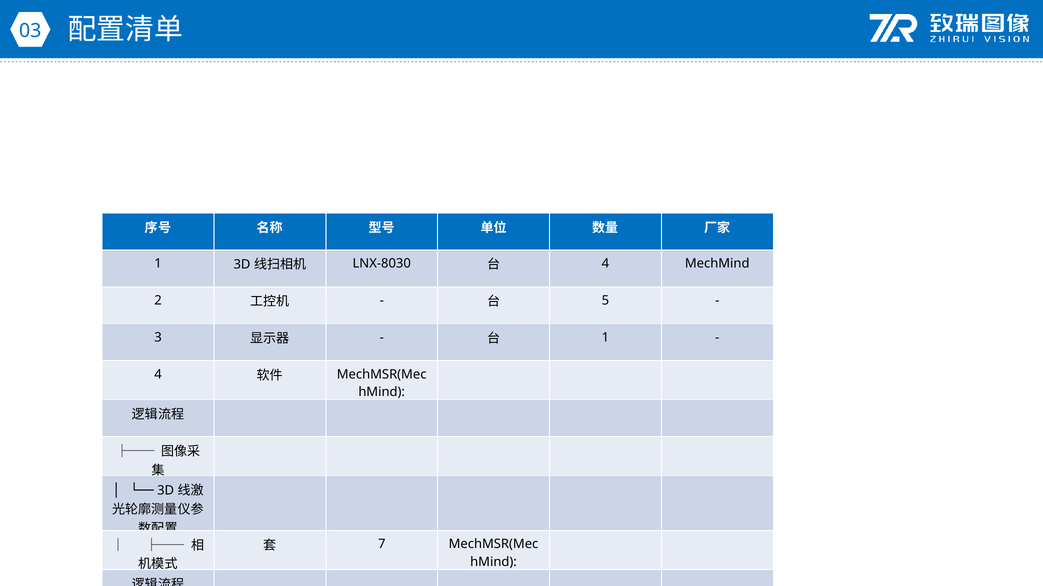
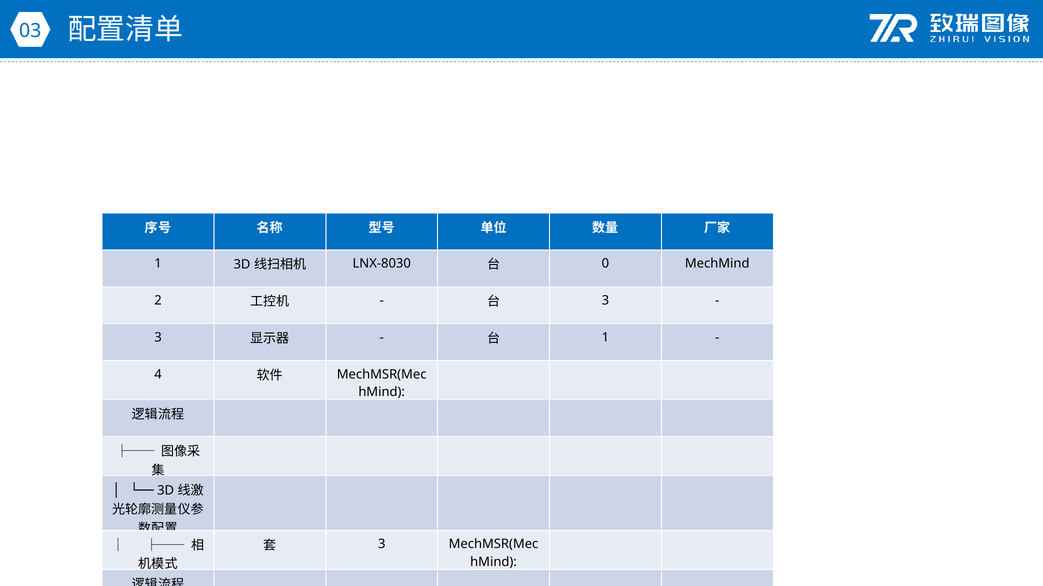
4 at (605, 264): 4 -> 0
5 at (605, 301): 5 -> 3
7 at (382, 545): 7 -> 3
